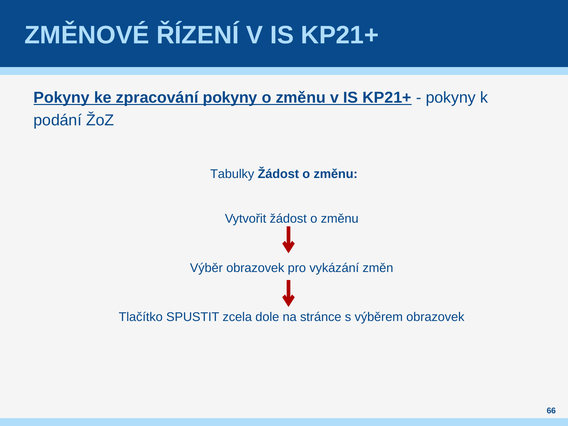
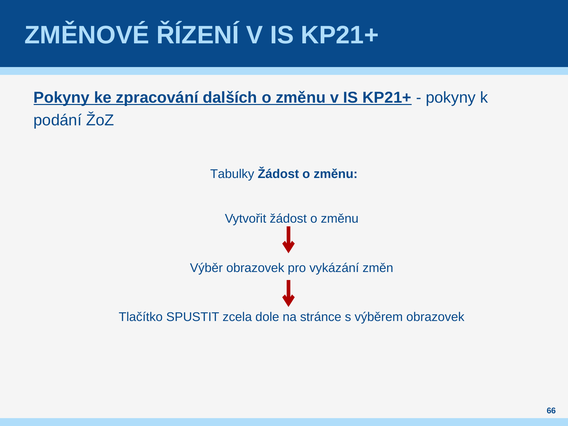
zpracování pokyny: pokyny -> dalších
